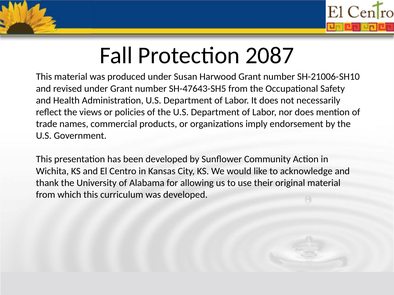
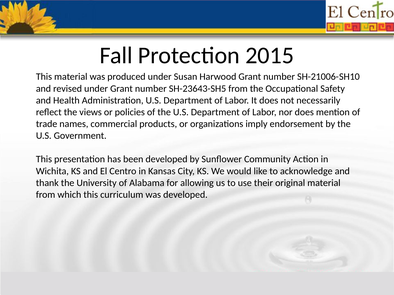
2087: 2087 -> 2015
SH-47643-SH5: SH-47643-SH5 -> SH-23643-SH5
